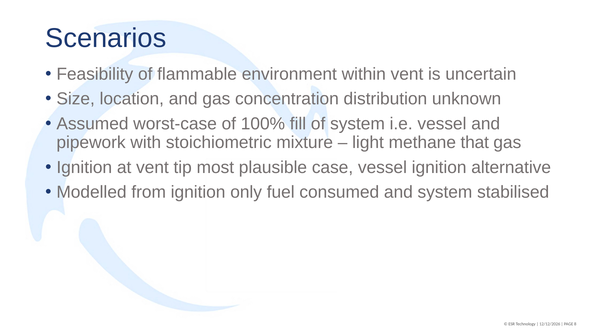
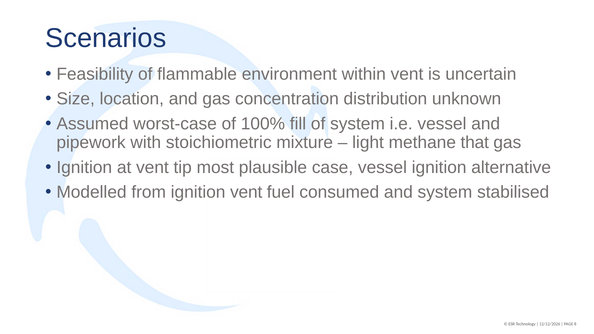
ignition only: only -> vent
